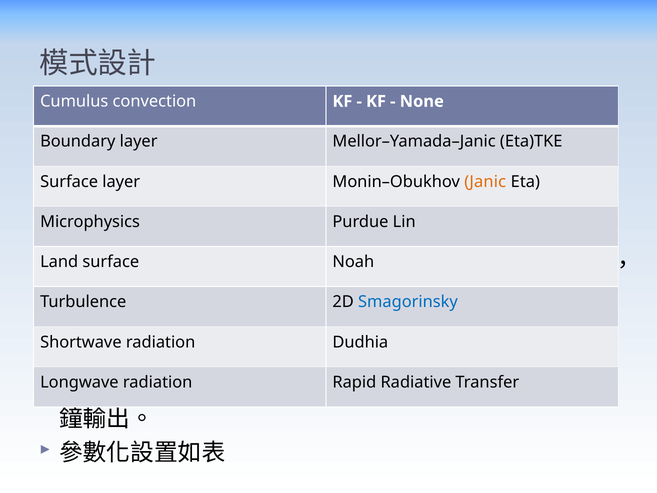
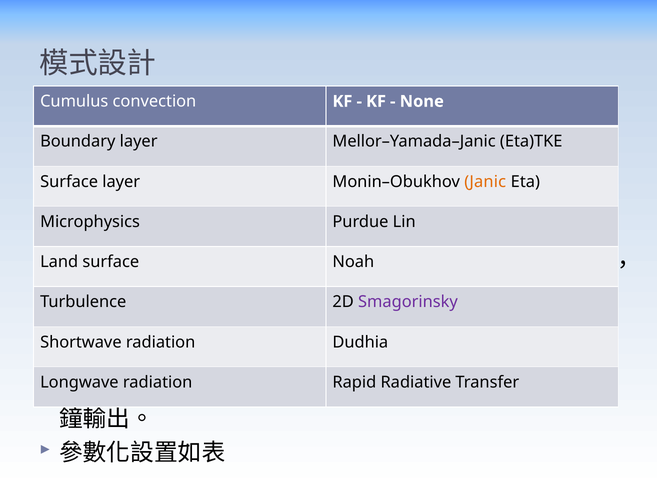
Smagorinsky colour: blue -> purple
